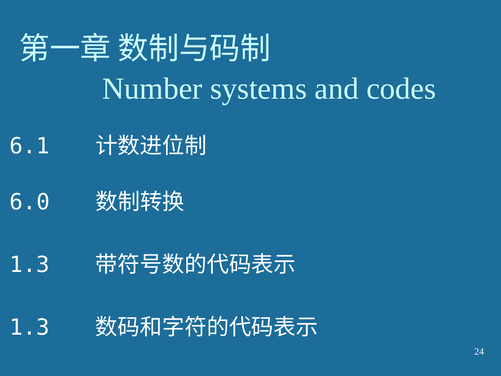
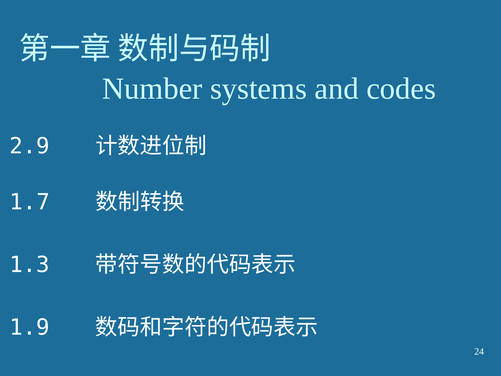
6.1: 6.1 -> 2.9
6.0: 6.0 -> 1.7
1.3 at (30, 327): 1.3 -> 1.9
